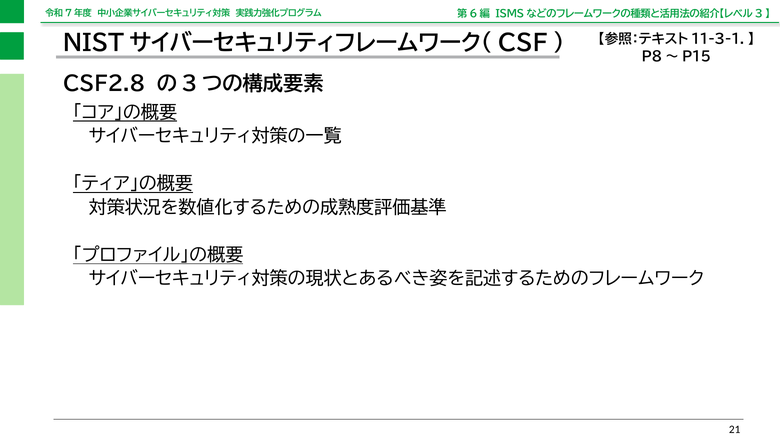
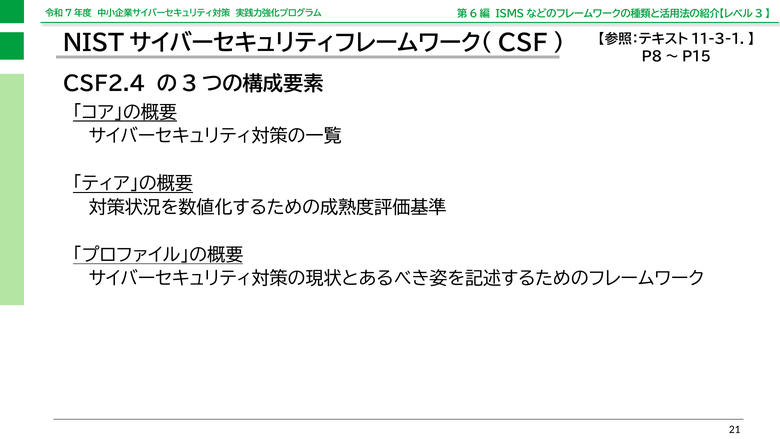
CSF2.8: CSF2.8 -> CSF2.4
